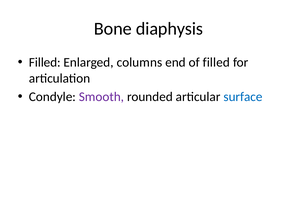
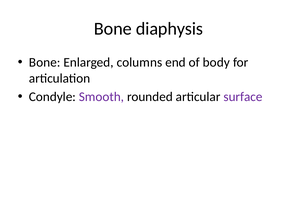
Filled at (45, 62): Filled -> Bone
of filled: filled -> body
surface colour: blue -> purple
